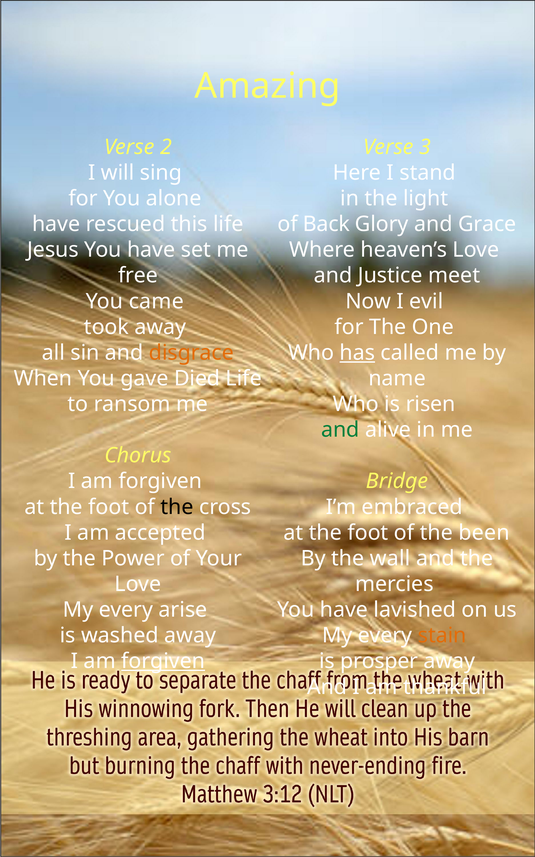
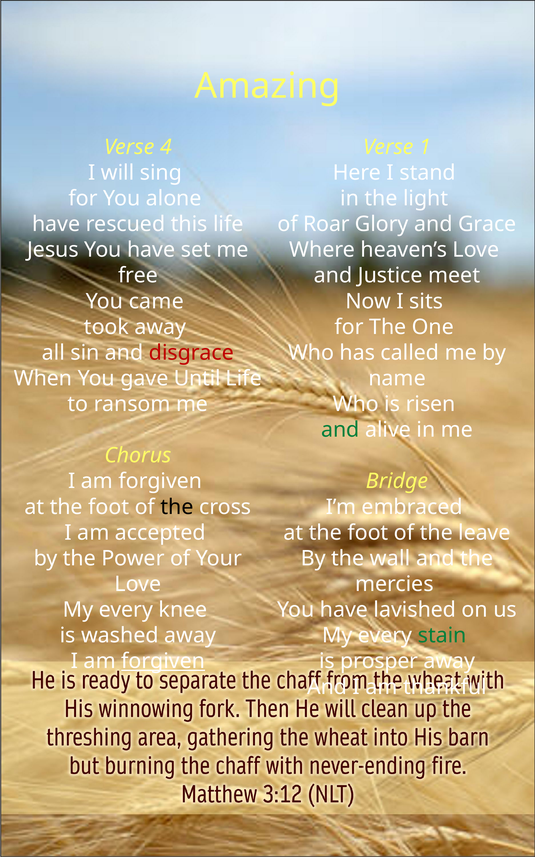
2: 2 -> 4
3: 3 -> 1
Back: Back -> Roar
evil: evil -> sits
disgrace colour: orange -> red
has underline: present -> none
Died: Died -> Until
been: been -> leave
arise: arise -> knee
stain colour: orange -> green
